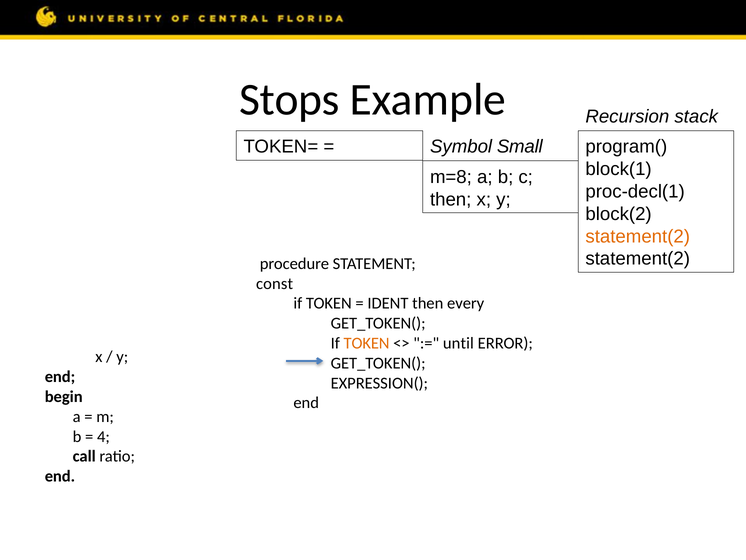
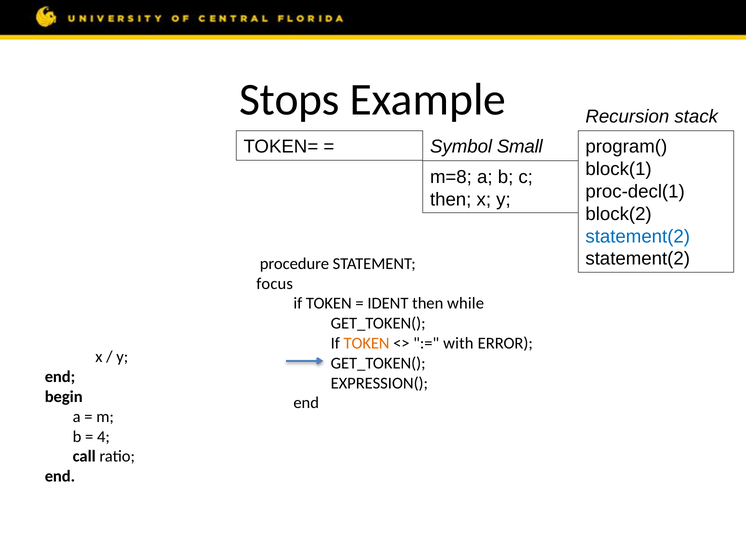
statement(2 at (638, 236) colour: orange -> blue
const at (275, 283): const -> focus
every: every -> while
until: until -> with
